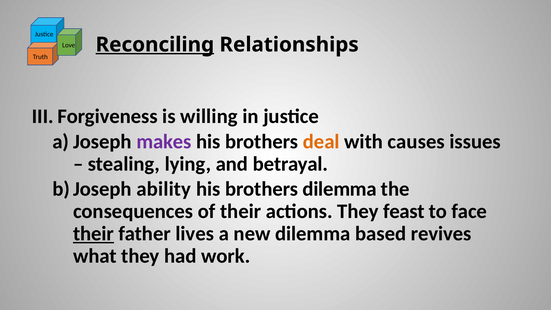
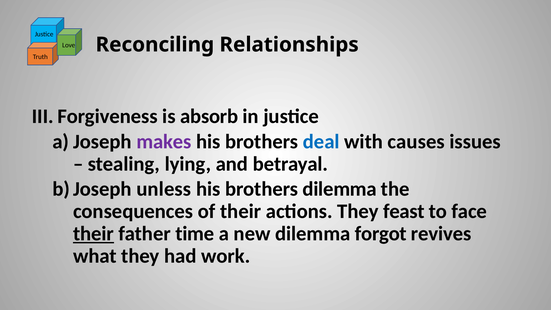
Reconciling underline: present -> none
willing: willing -> absorb
deal colour: orange -> blue
ability: ability -> unless
lives: lives -> time
based: based -> forgot
